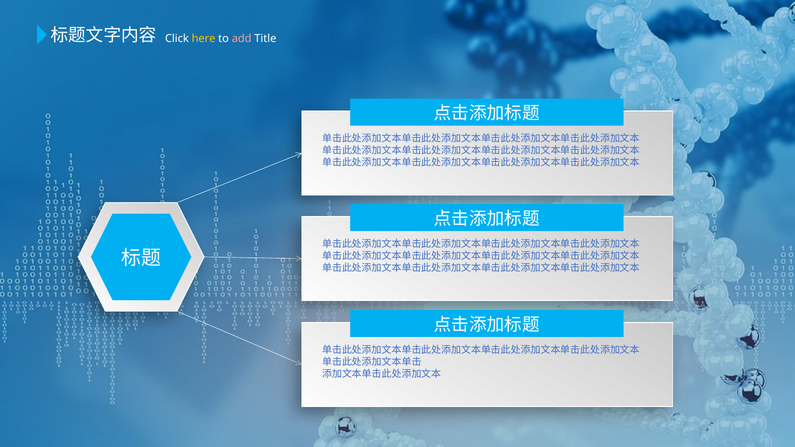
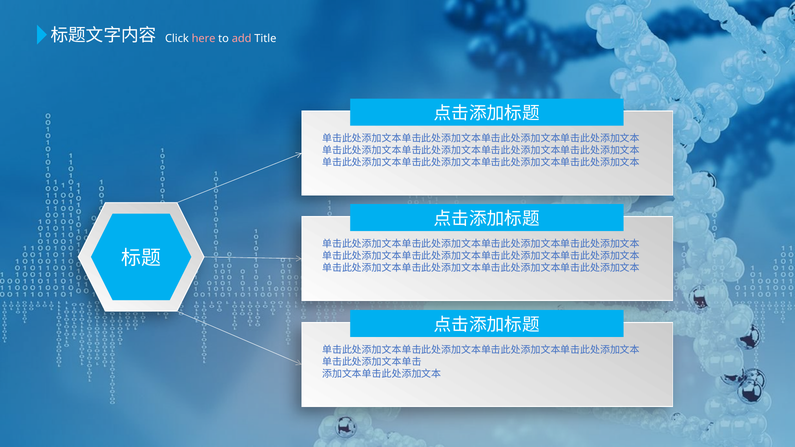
here colour: yellow -> pink
